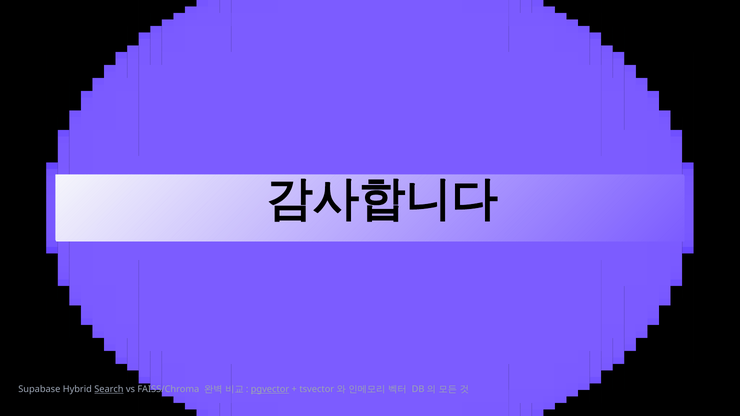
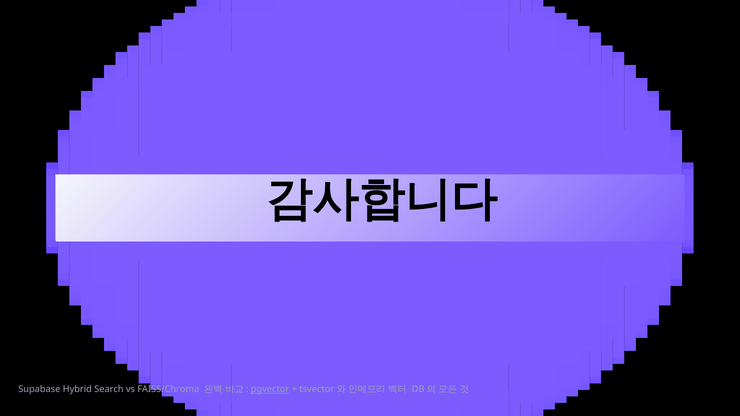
Search underline: present -> none
